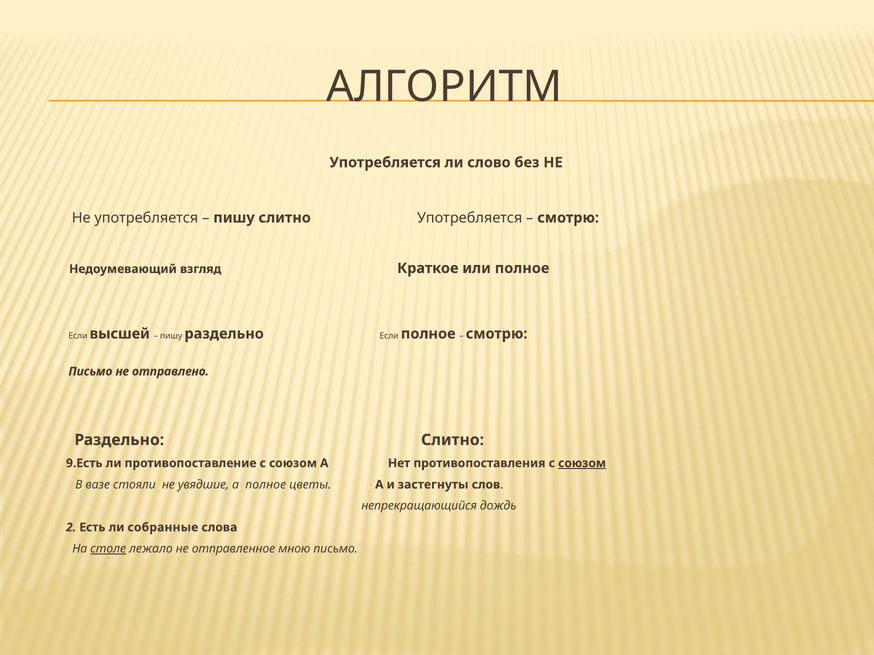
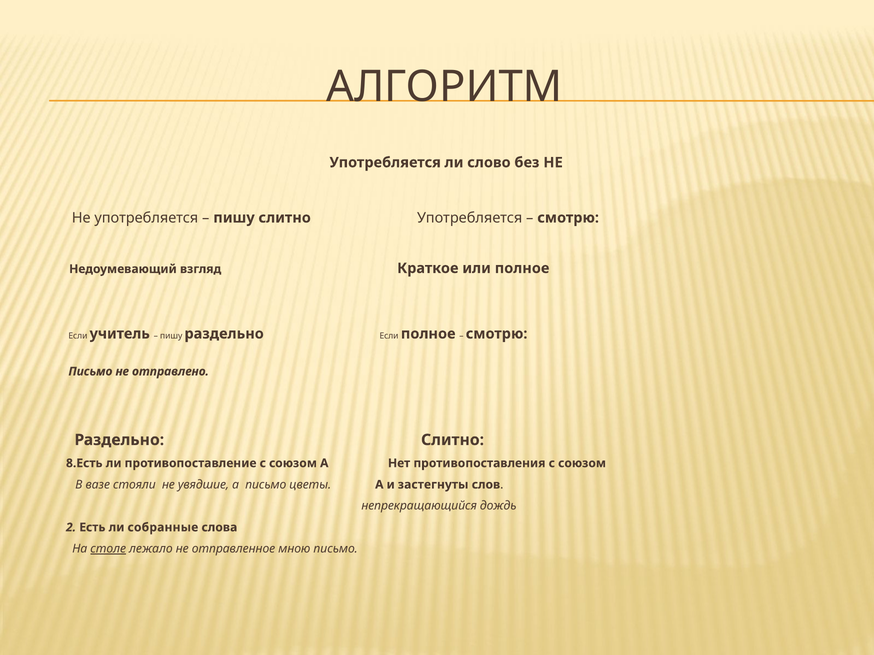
высшей: высшей -> учитель
9.Есть: 9.Есть -> 8.Есть
союзом at (582, 464) underline: present -> none
а полное: полное -> письмо
